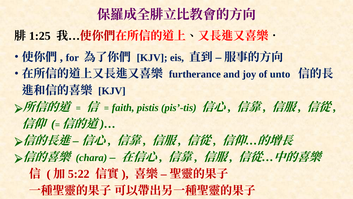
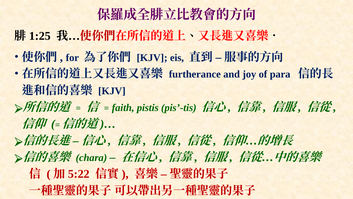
unto: unto -> para
